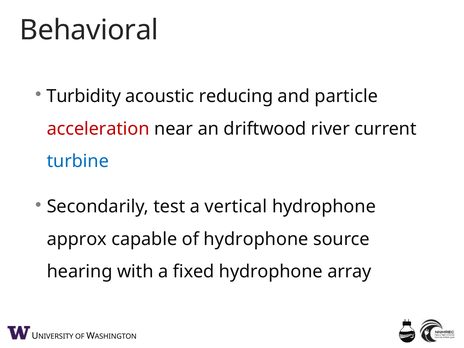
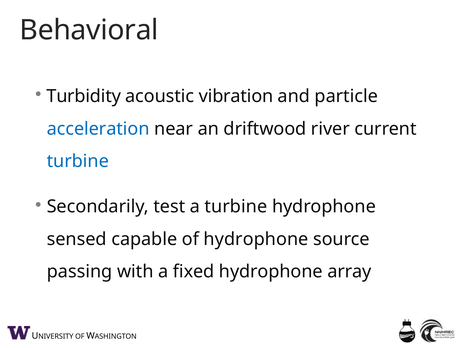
reducing: reducing -> vibration
acceleration colour: red -> blue
a vertical: vertical -> turbine
approx: approx -> sensed
hearing: hearing -> passing
